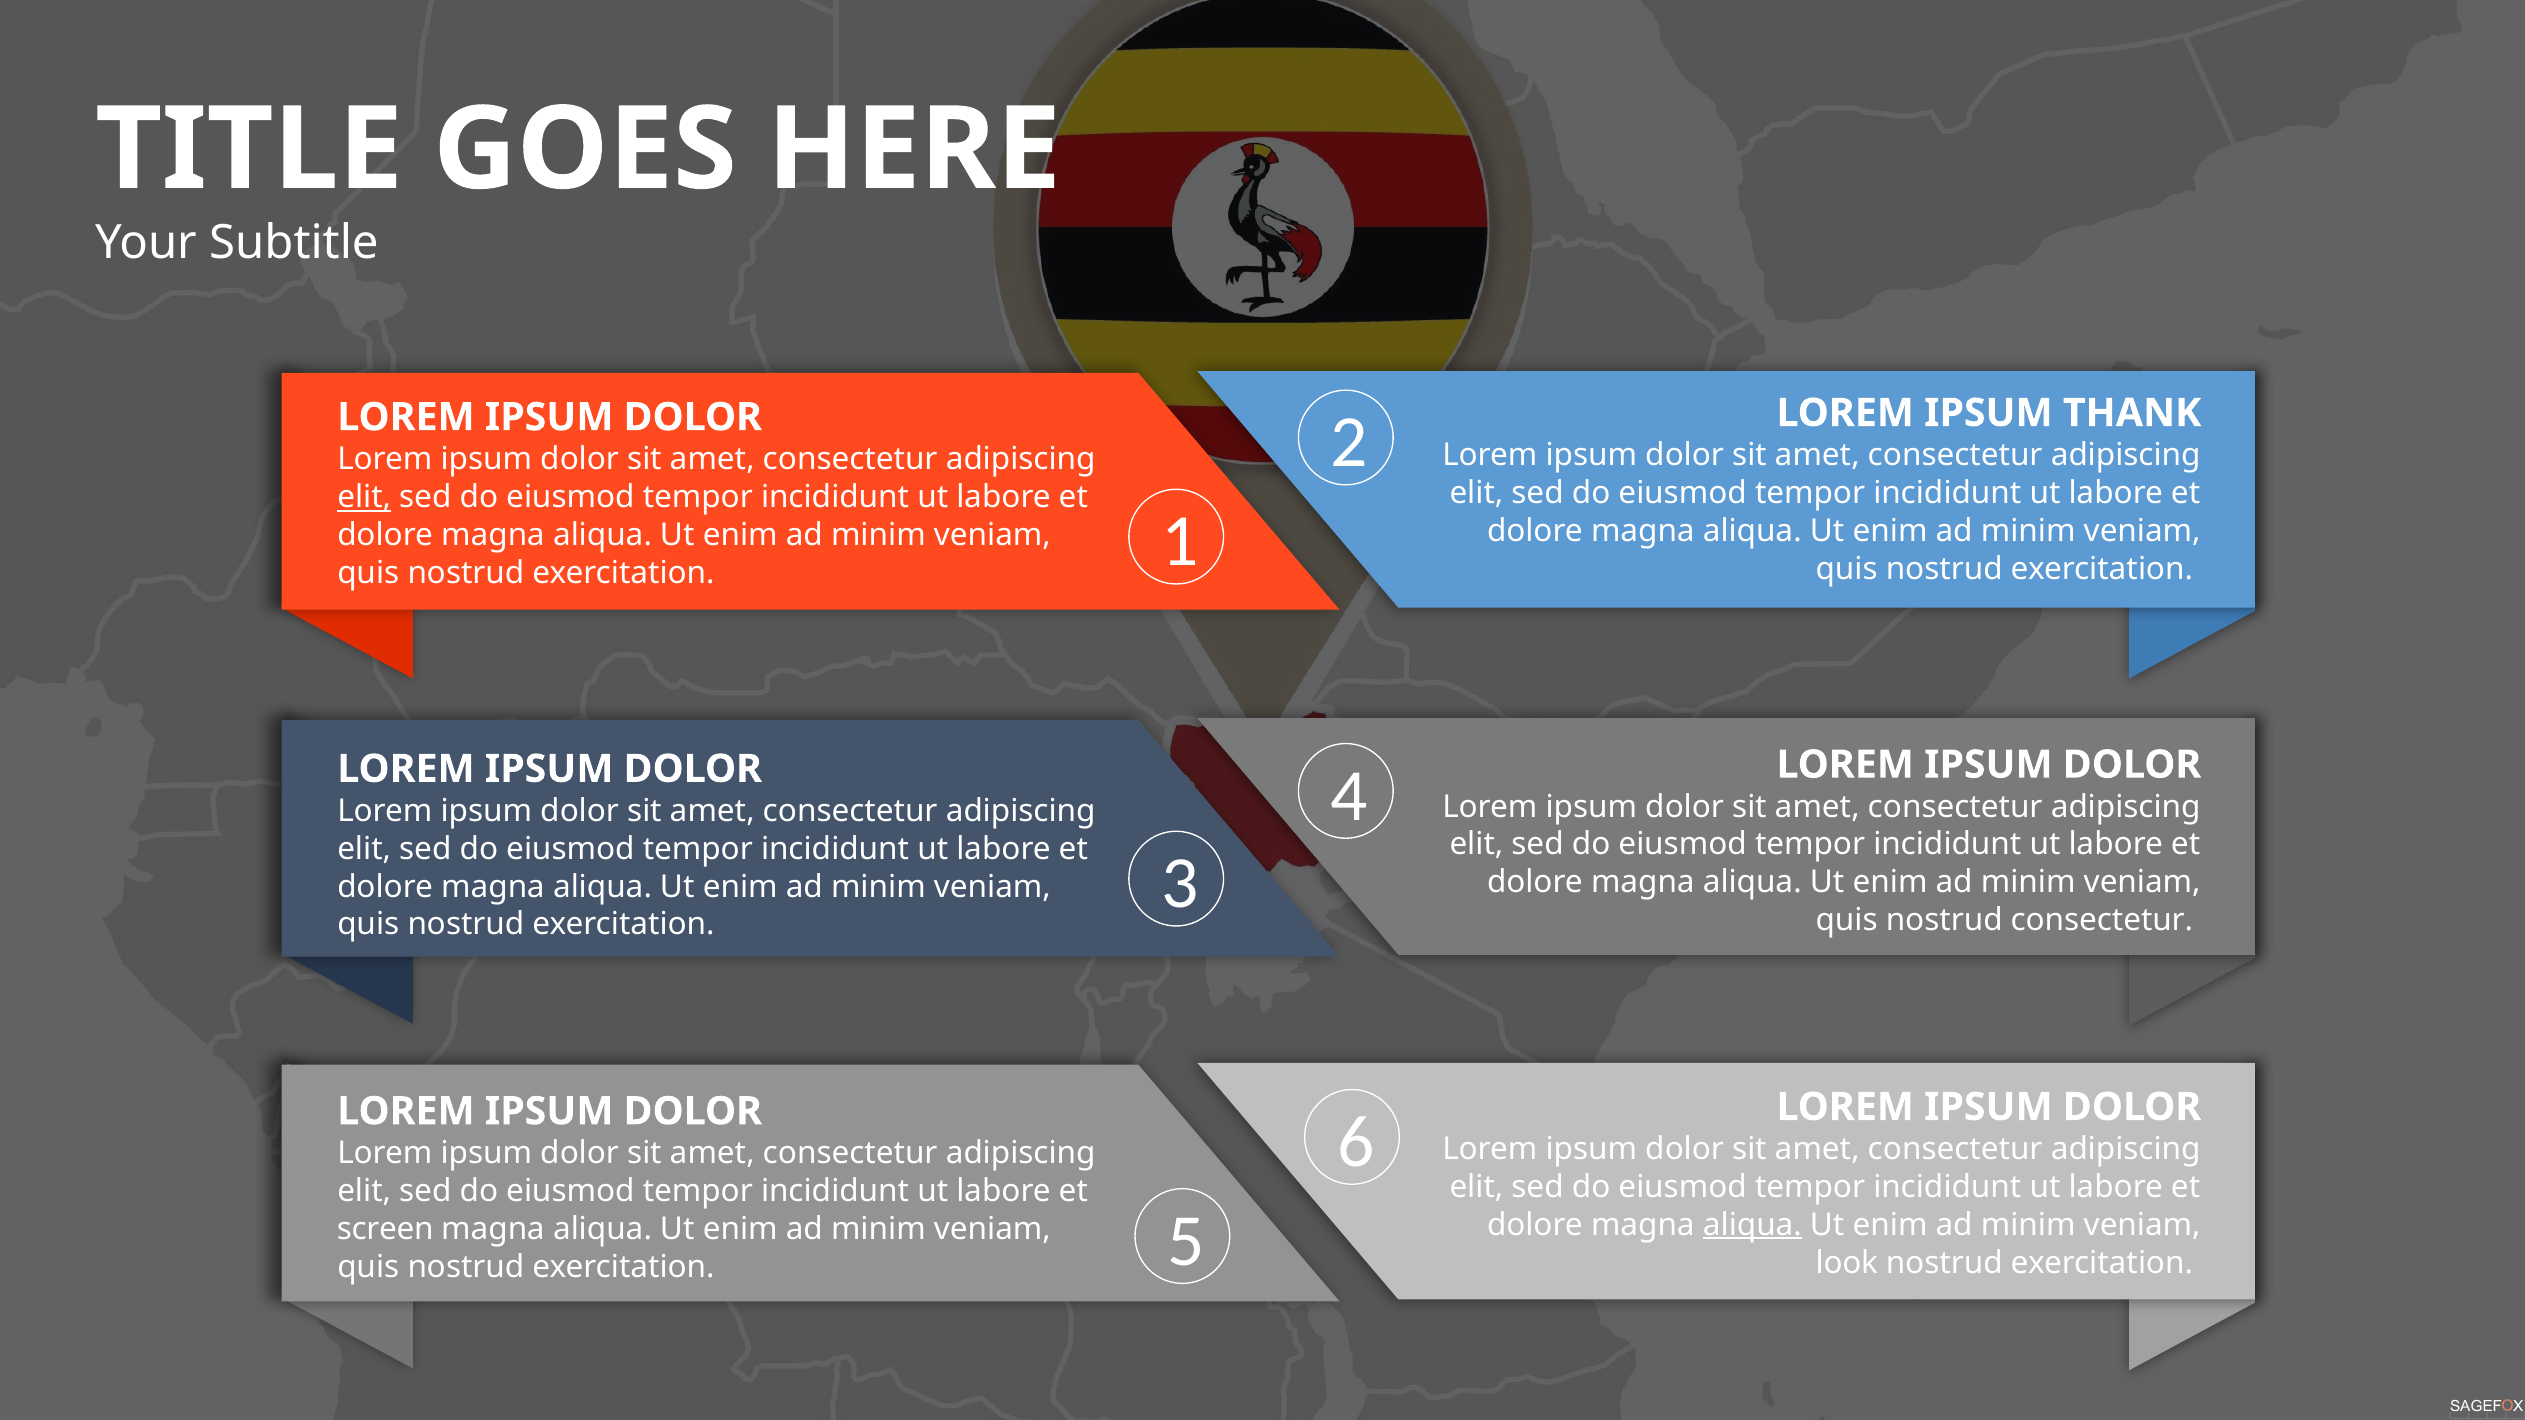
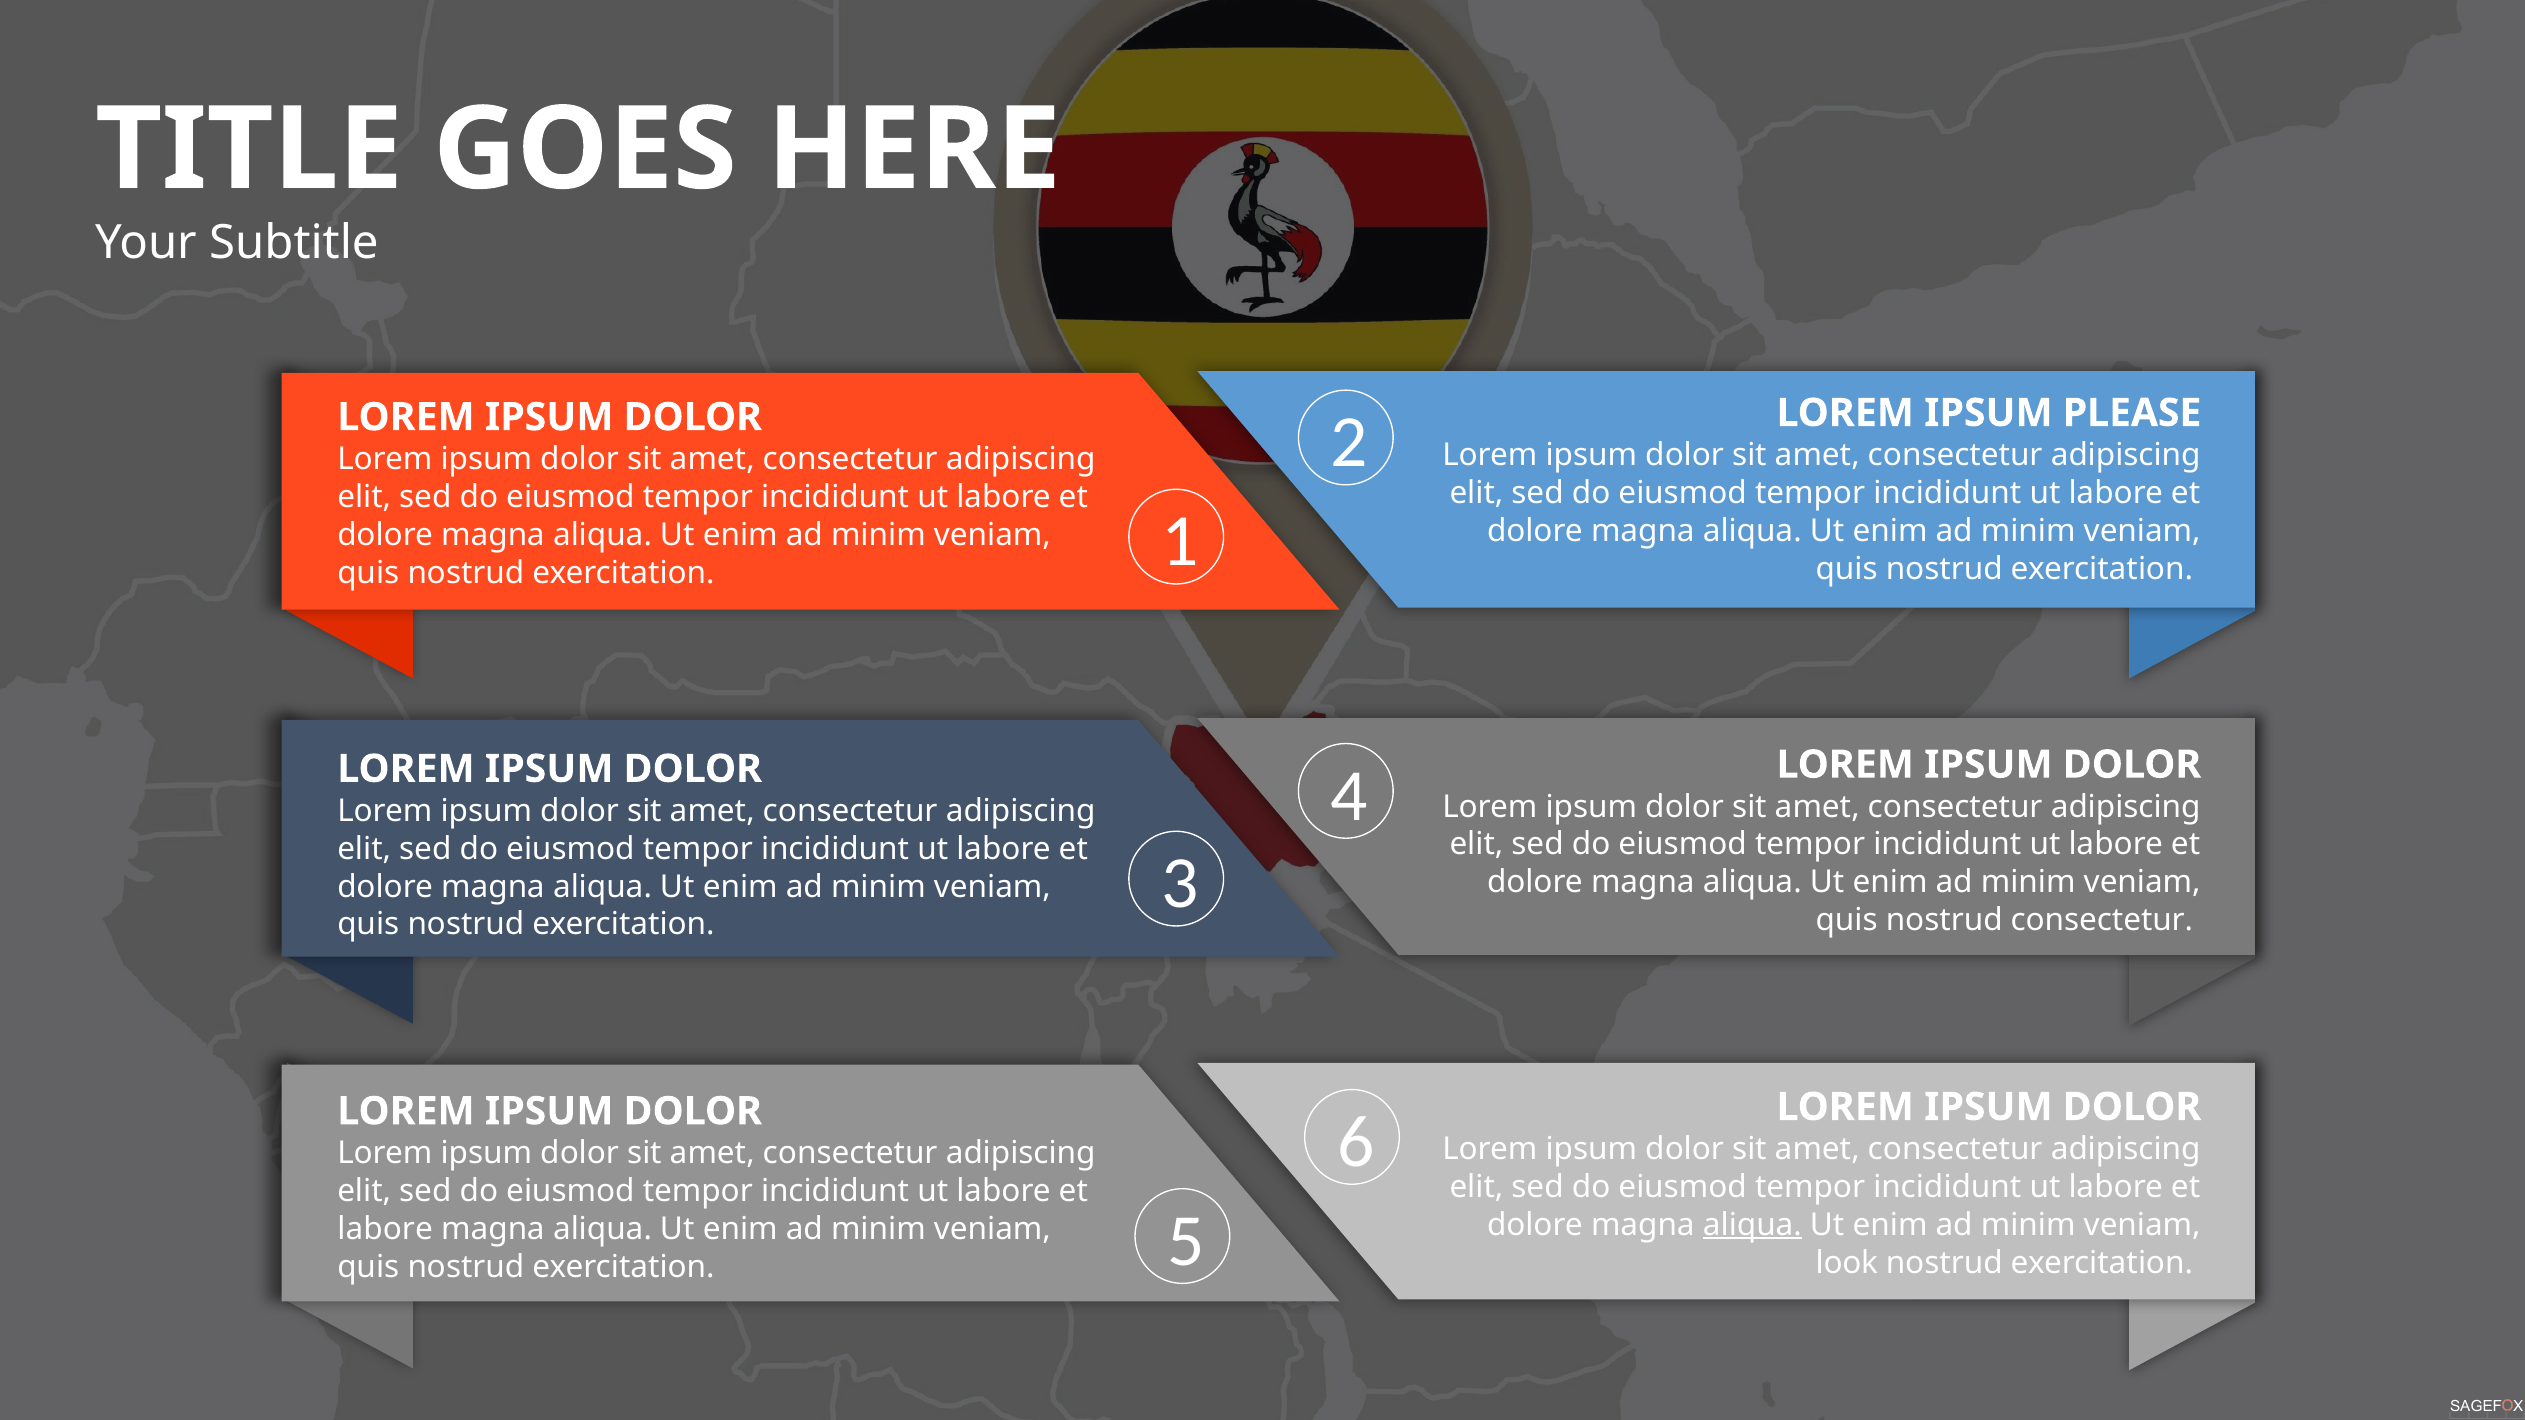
THANK: THANK -> PLEASE
elit at (364, 497) underline: present -> none
screen at (385, 1229): screen -> labore
